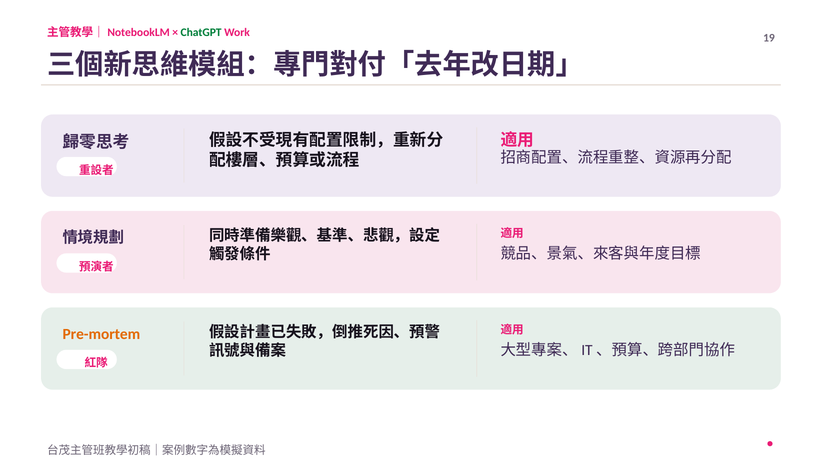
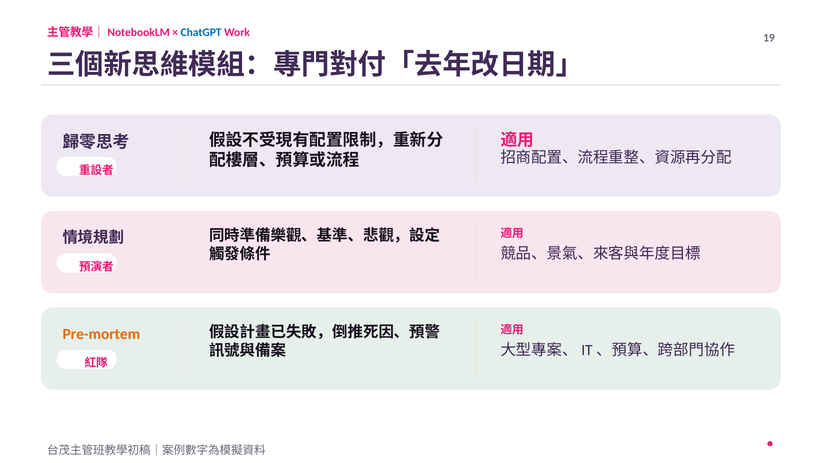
ChatGPT colour: green -> blue
